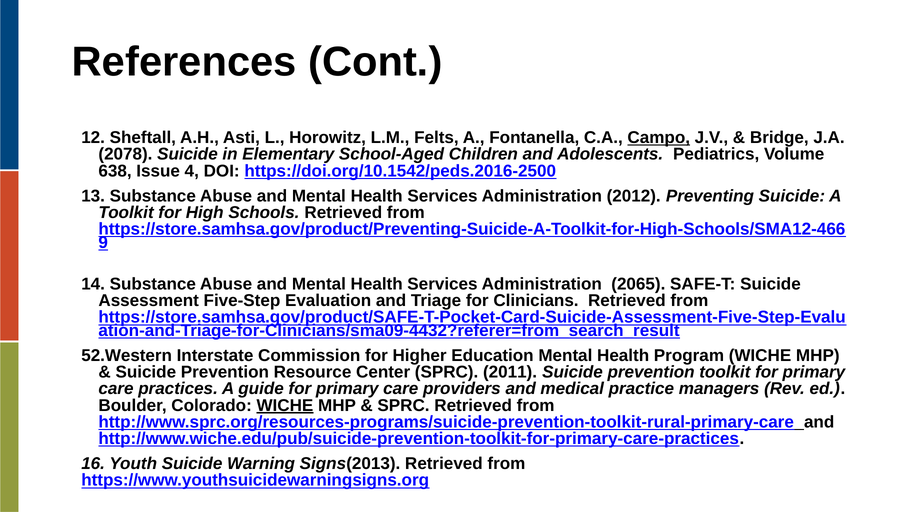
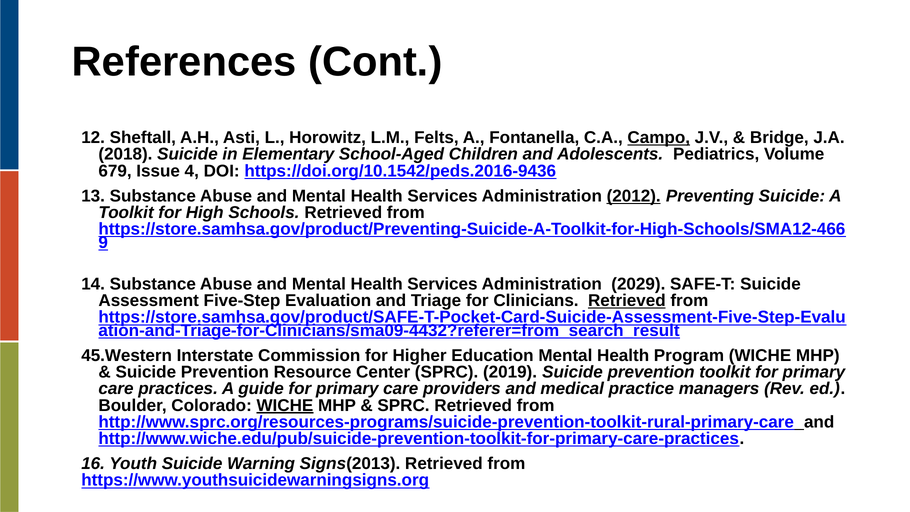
2078: 2078 -> 2018
638: 638 -> 679
https://doi.org/10.1542/peds.2016-2500: https://doi.org/10.1542/peds.2016-2500 -> https://doi.org/10.1542/peds.2016-9436
2012 underline: none -> present
2065: 2065 -> 2029
Retrieved at (627, 301) underline: none -> present
52.Western: 52.Western -> 45.Western
2011: 2011 -> 2019
